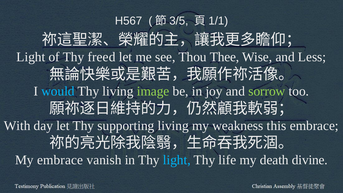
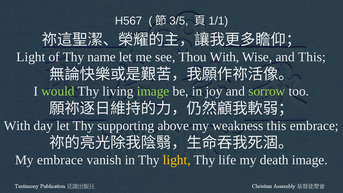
freed: freed -> name
Thou Thee: Thee -> With
and Less: Less -> This
would colour: light blue -> light green
supporting living: living -> above
light at (177, 160) colour: light blue -> yellow
death divine: divine -> image
